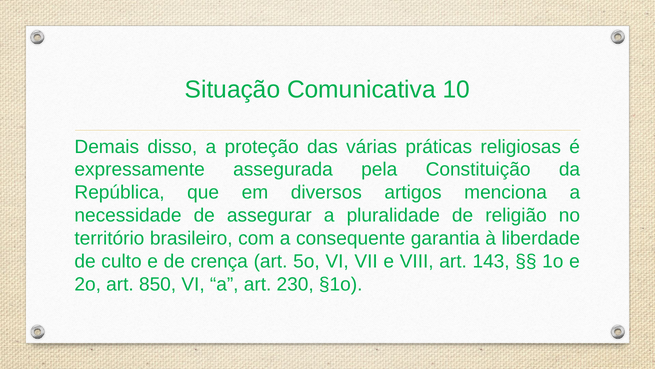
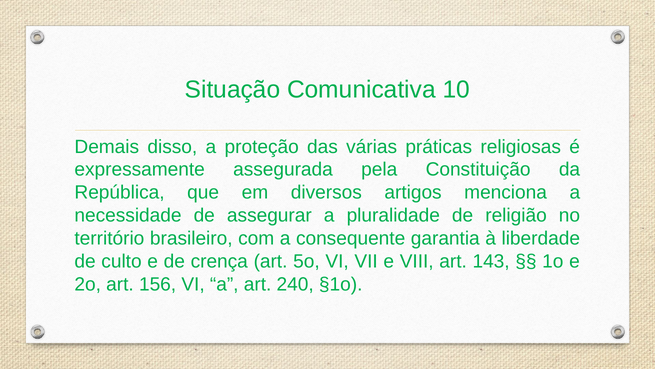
850: 850 -> 156
230: 230 -> 240
